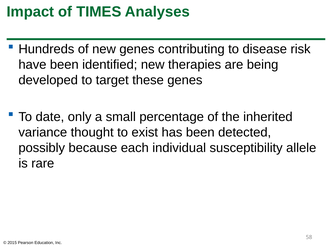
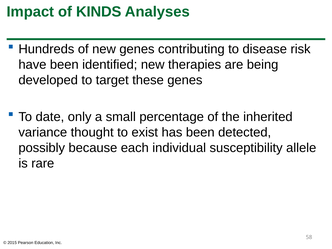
TIMES: TIMES -> KINDS
